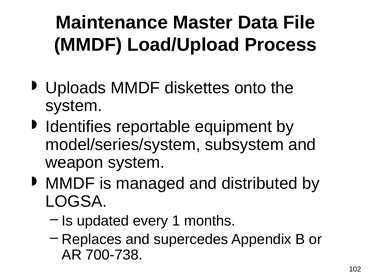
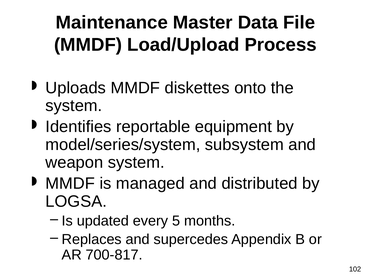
1: 1 -> 5
700-738: 700-738 -> 700-817
